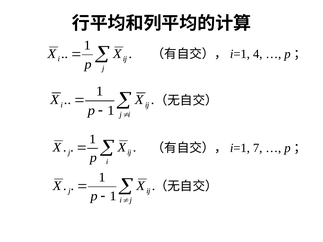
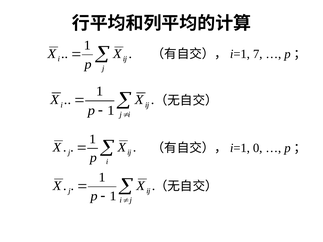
4: 4 -> 7
7: 7 -> 0
